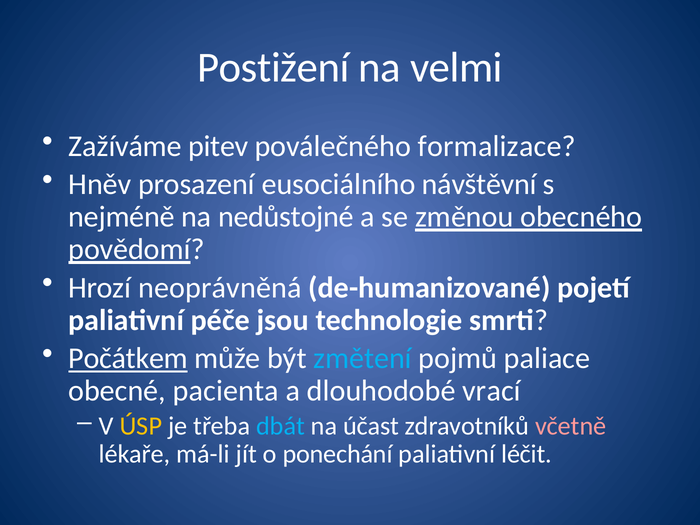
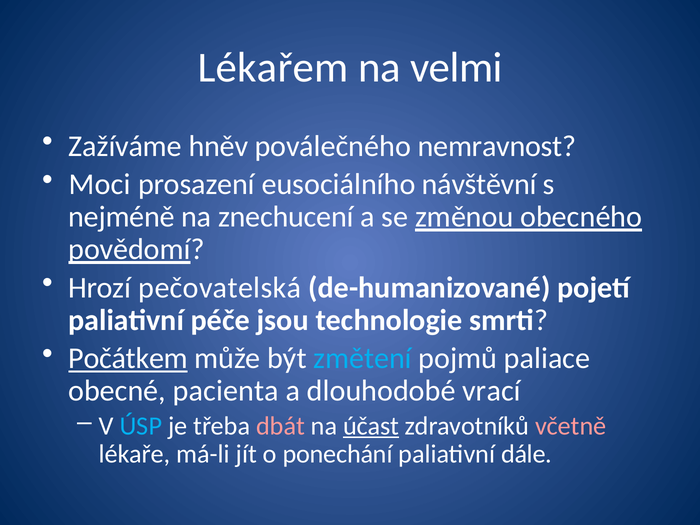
Postižení: Postižení -> Lékařem
pitev: pitev -> hněv
formalizace: formalizace -> nemravnost
Hněv: Hněv -> Moci
nedůstojné: nedůstojné -> znechucení
neoprávněná: neoprávněná -> pečovatelská
ÚSP colour: yellow -> light blue
dbát colour: light blue -> pink
účast underline: none -> present
léčit: léčit -> dále
